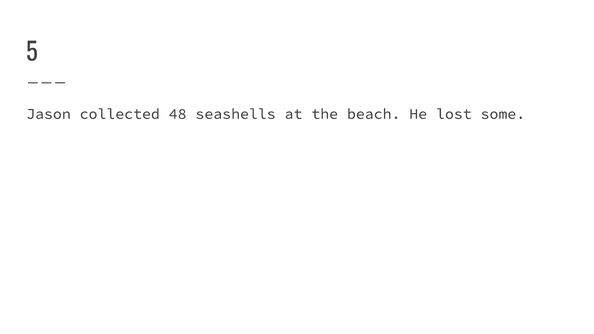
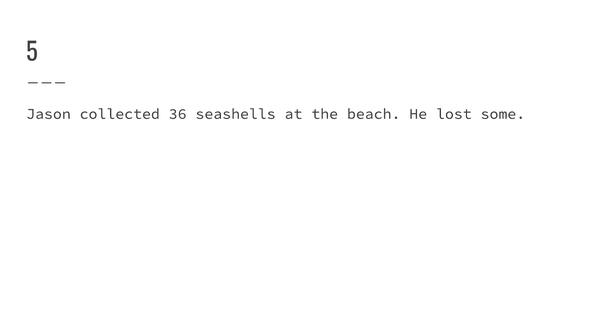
48: 48 -> 36
